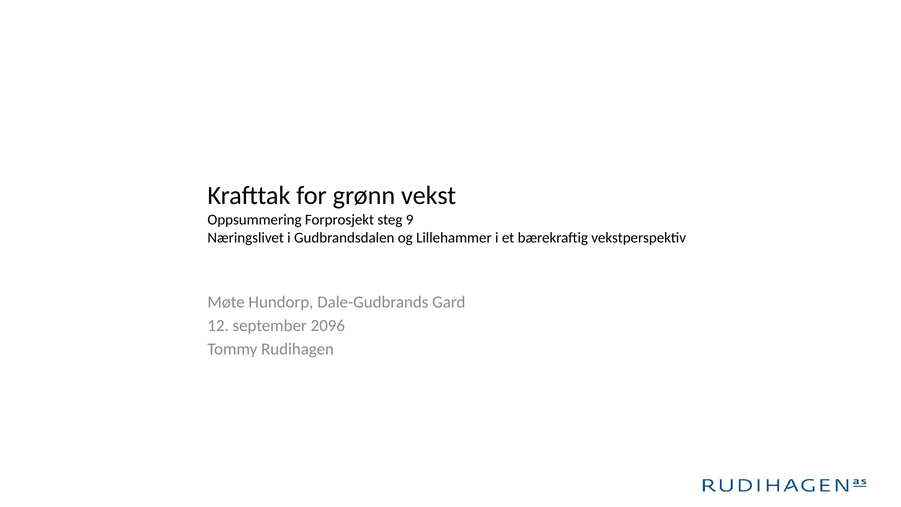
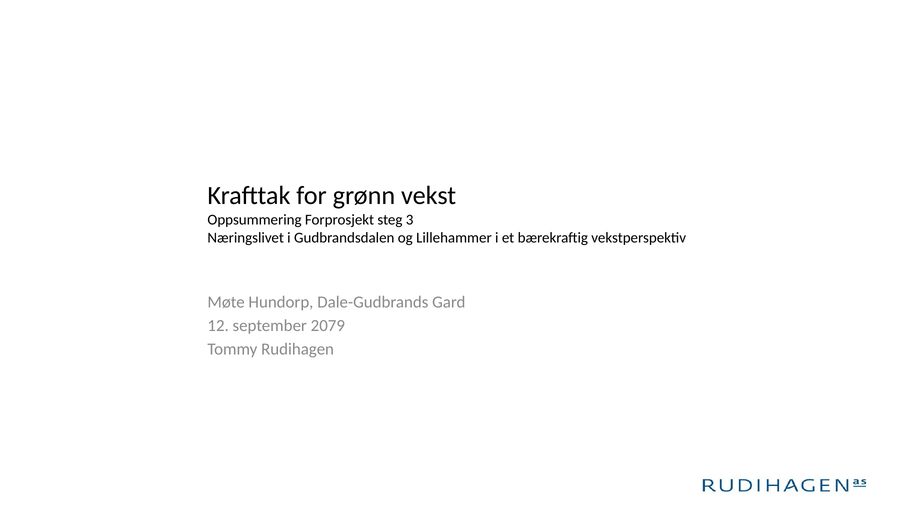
9: 9 -> 3
2096: 2096 -> 2079
